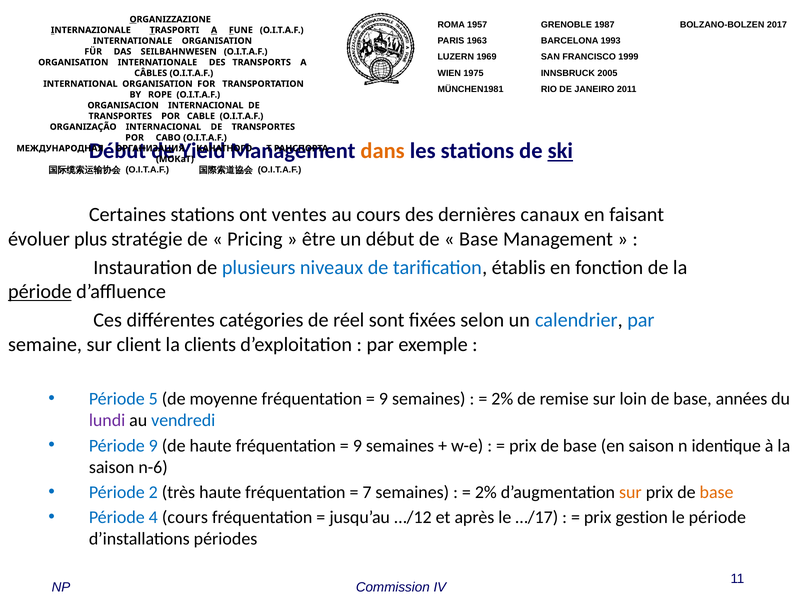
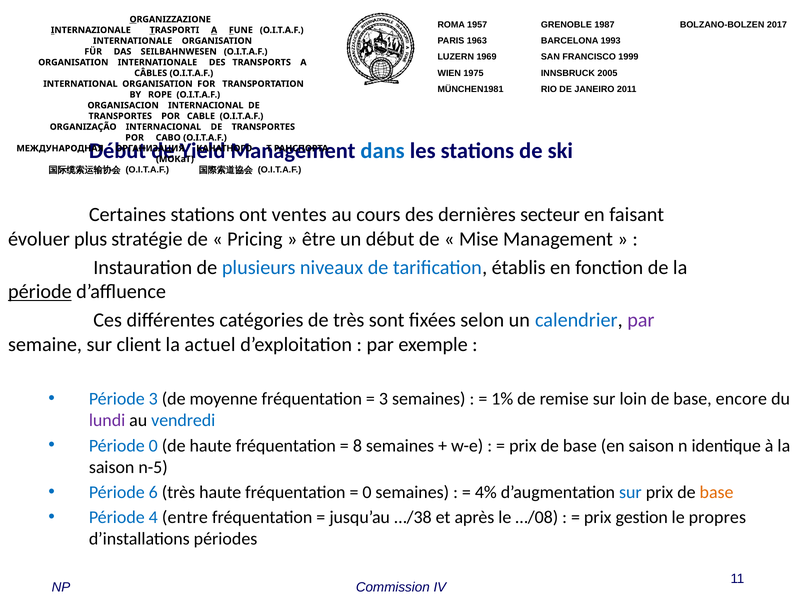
dans colour: orange -> blue
ski underline: present -> none
canaux: canaux -> secteur
Base at (479, 239): Base -> Mise
de réel: réel -> très
par at (641, 320) colour: blue -> purple
clients: clients -> actuel
Période 5: 5 -> 3
9 at (383, 399): 9 -> 3
2% at (502, 399): 2% -> 1%
années: années -> encore
Période 9: 9 -> 0
9 at (357, 446): 9 -> 8
n-6: n-6 -> n-5
2: 2 -> 6
7 at (367, 492): 7 -> 0
2% at (486, 492): 2% -> 4%
sur at (630, 492) colour: orange -> blue
4 cours: cours -> entre
…/12: …/12 -> …/38
…/17: …/17 -> …/08
le période: période -> propres
